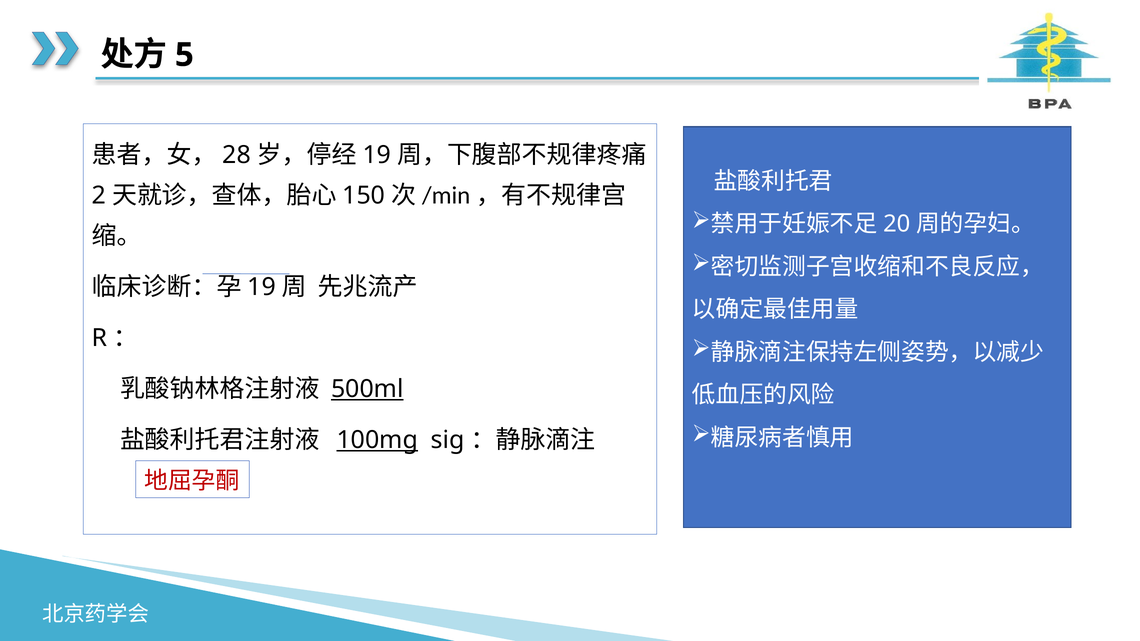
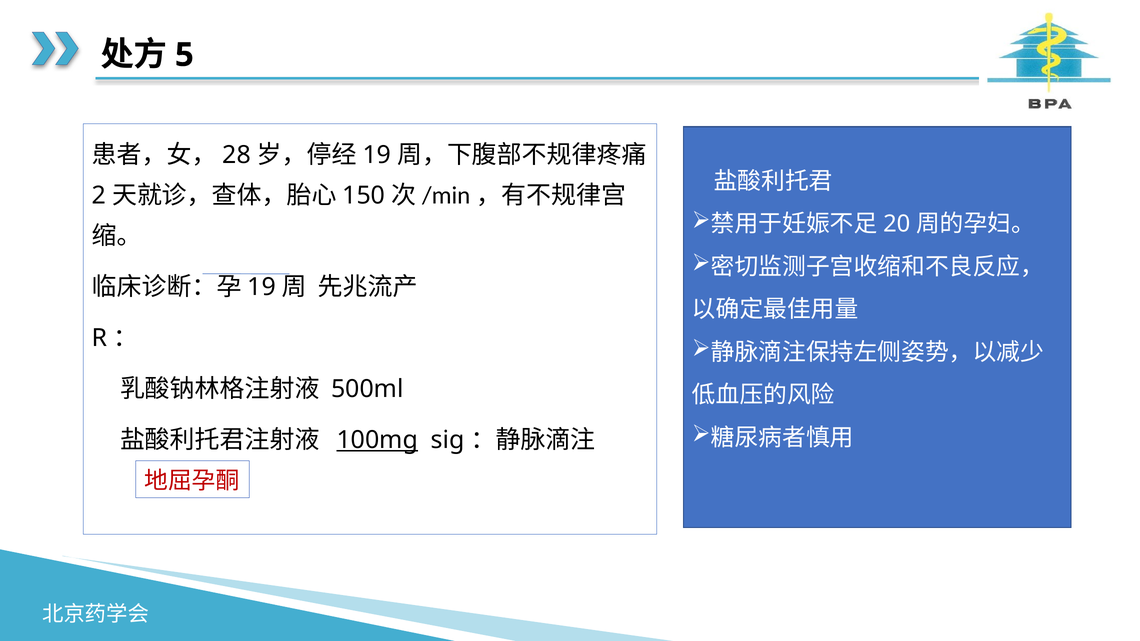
500ml underline: present -> none
